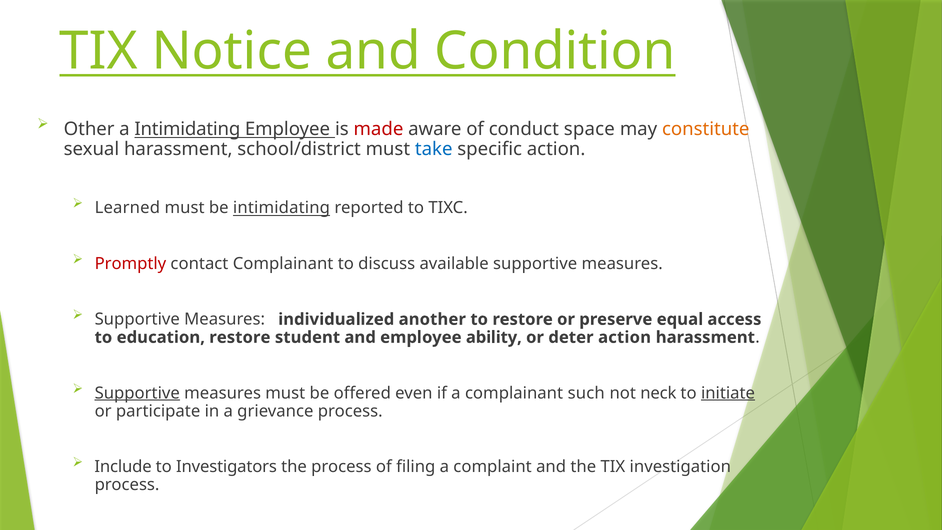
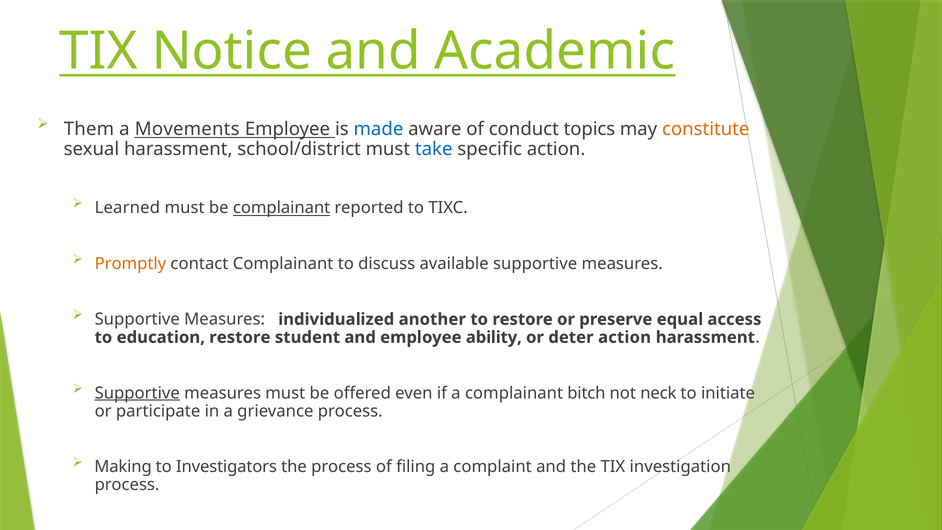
Condition: Condition -> Academic
Other: Other -> Them
a Intimidating: Intimidating -> Movements
made colour: red -> blue
space: space -> topics
be intimidating: intimidating -> complainant
Promptly colour: red -> orange
such: such -> bitch
initiate underline: present -> none
Include: Include -> Making
